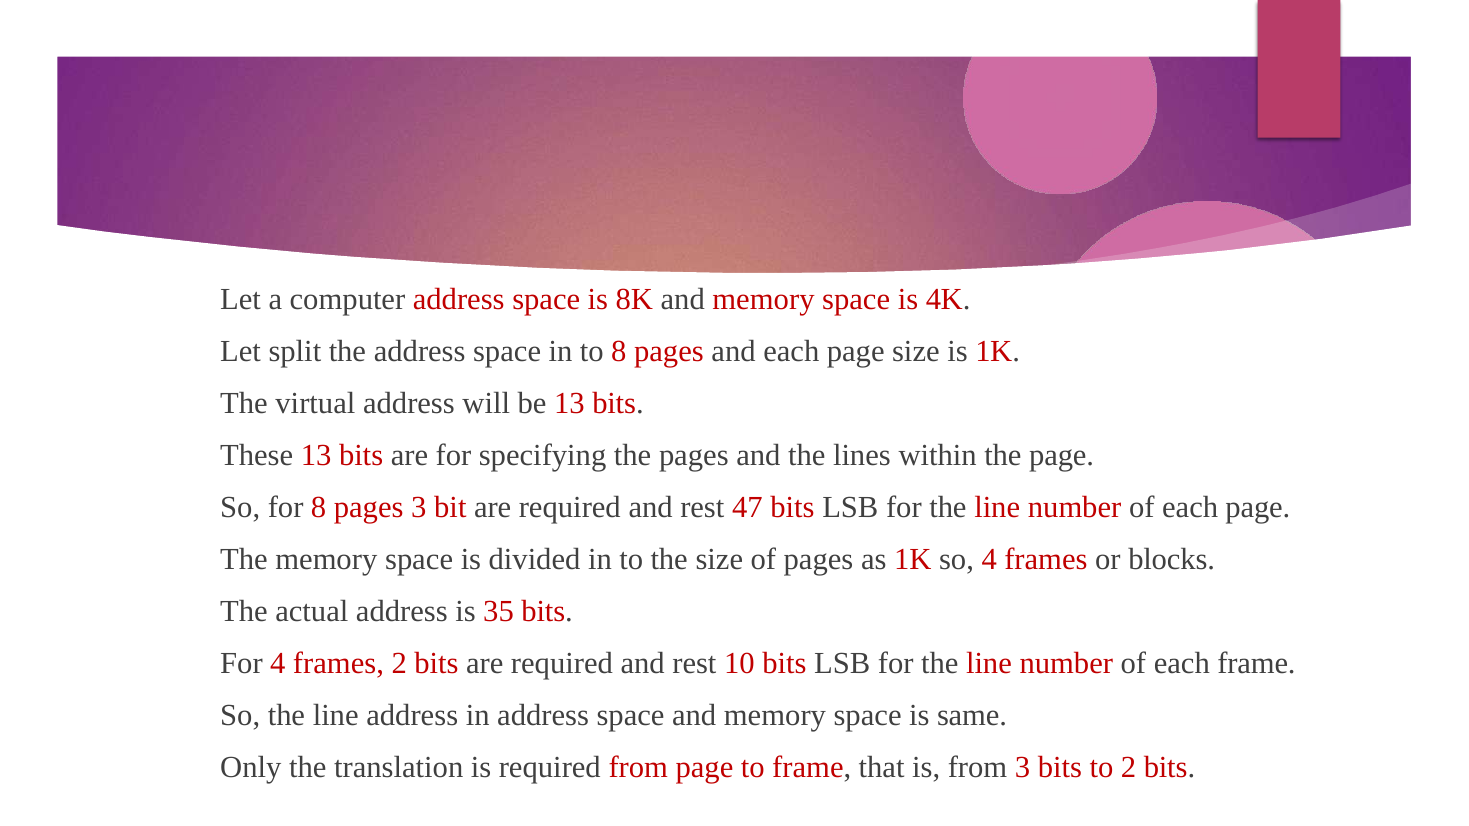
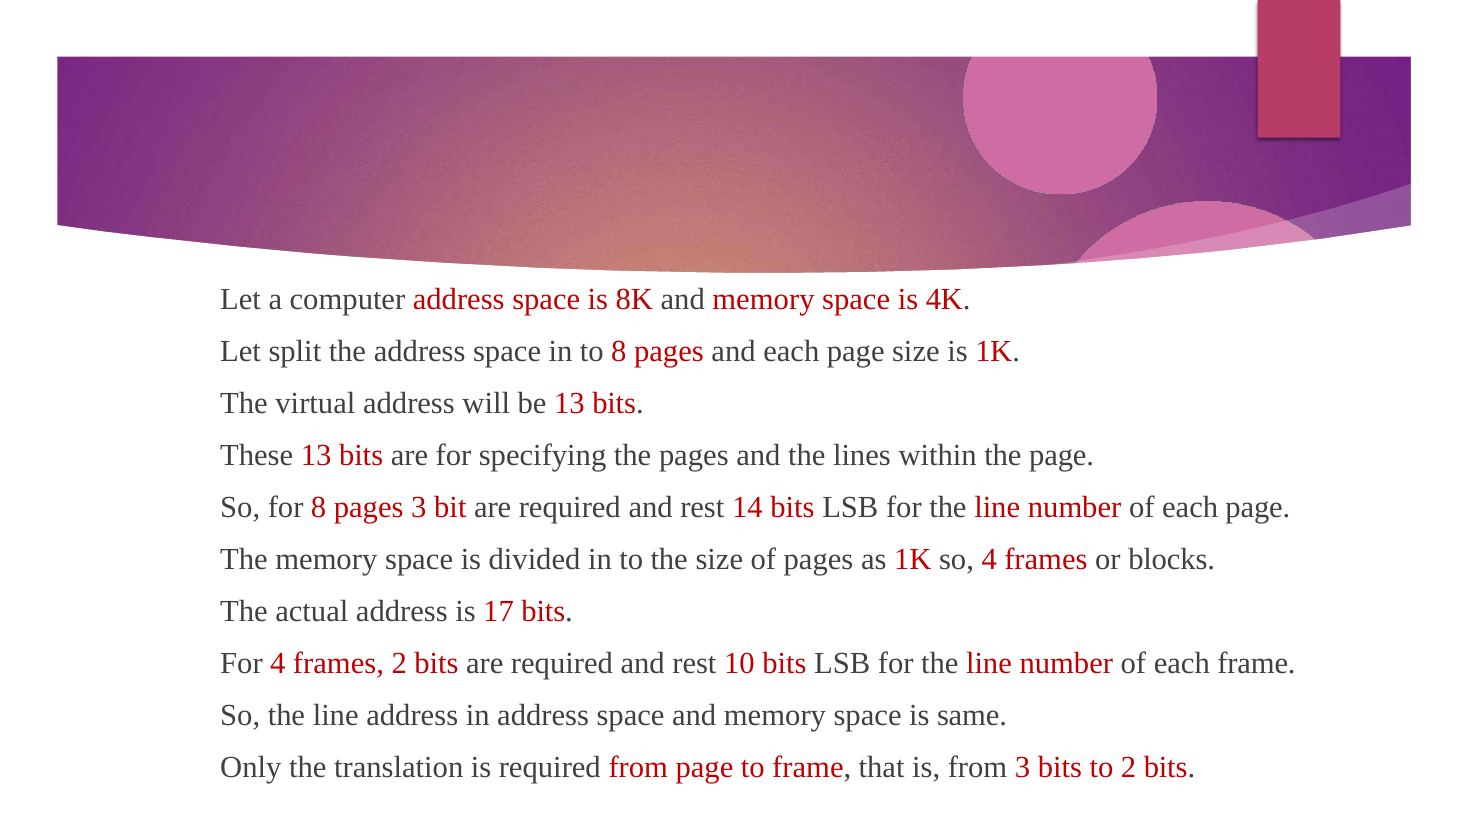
47: 47 -> 14
35: 35 -> 17
